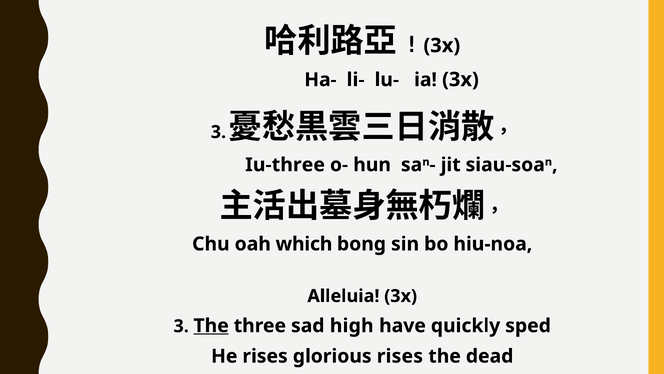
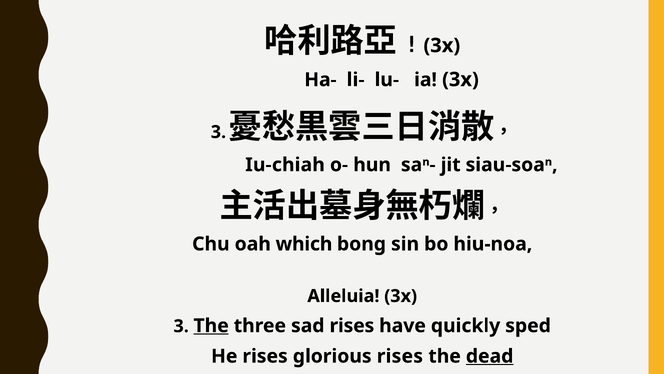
Iu-three: Iu-three -> Iu-chiah
sad high: high -> rises
dead underline: none -> present
